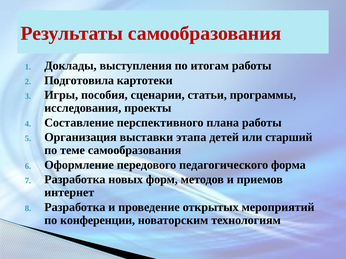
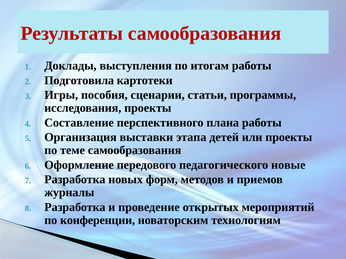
или старший: старший -> проекты
форма: форма -> новые
интернет: интернет -> журналы
